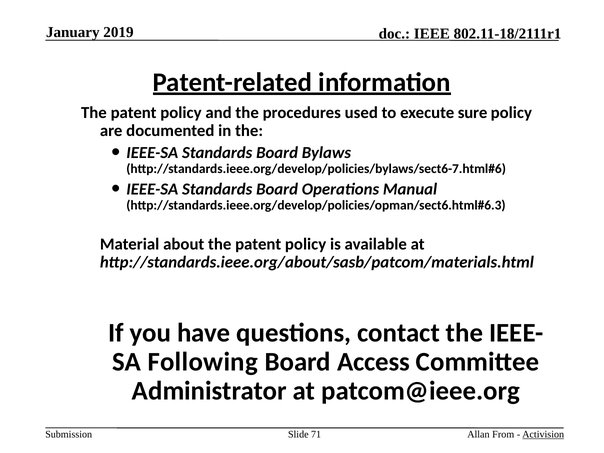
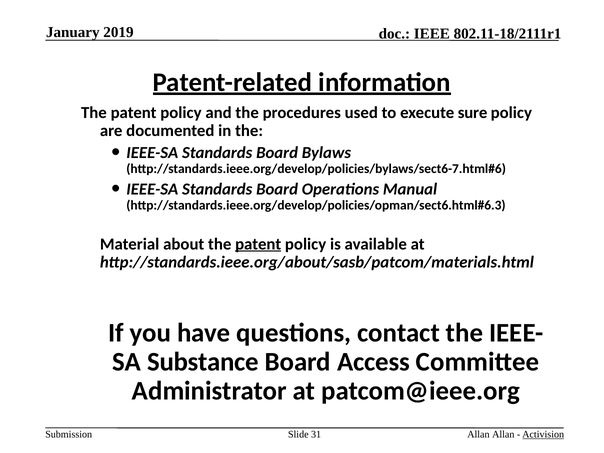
patent at (258, 244) underline: none -> present
Following: Following -> Substance
71: 71 -> 31
Allan From: From -> Allan
